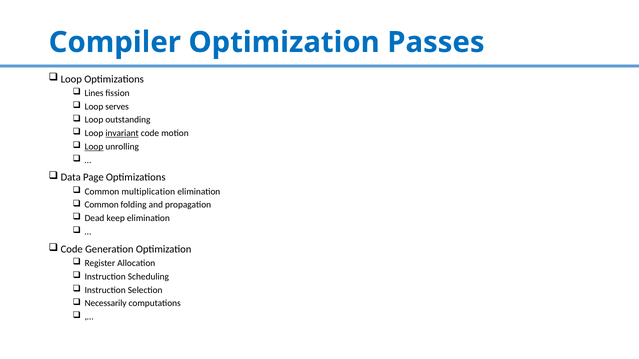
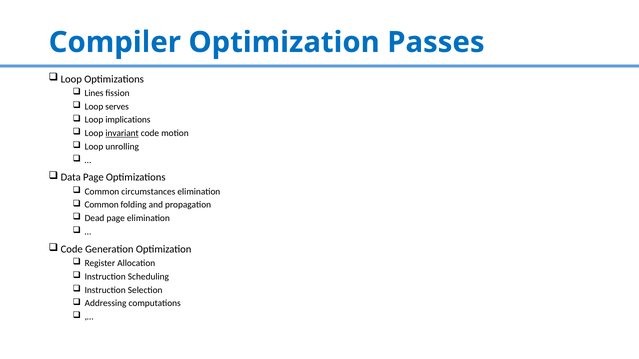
outstanding: outstanding -> implications
Loop at (94, 147) underline: present -> none
multiplication: multiplication -> circumstances
Dead keep: keep -> page
Necessarily: Necessarily -> Addressing
